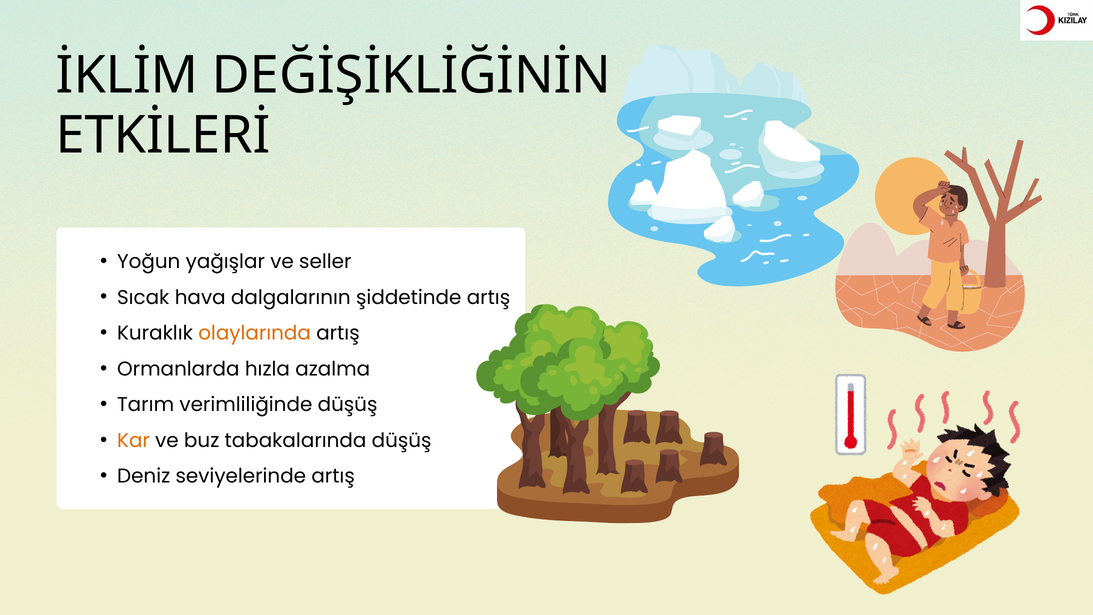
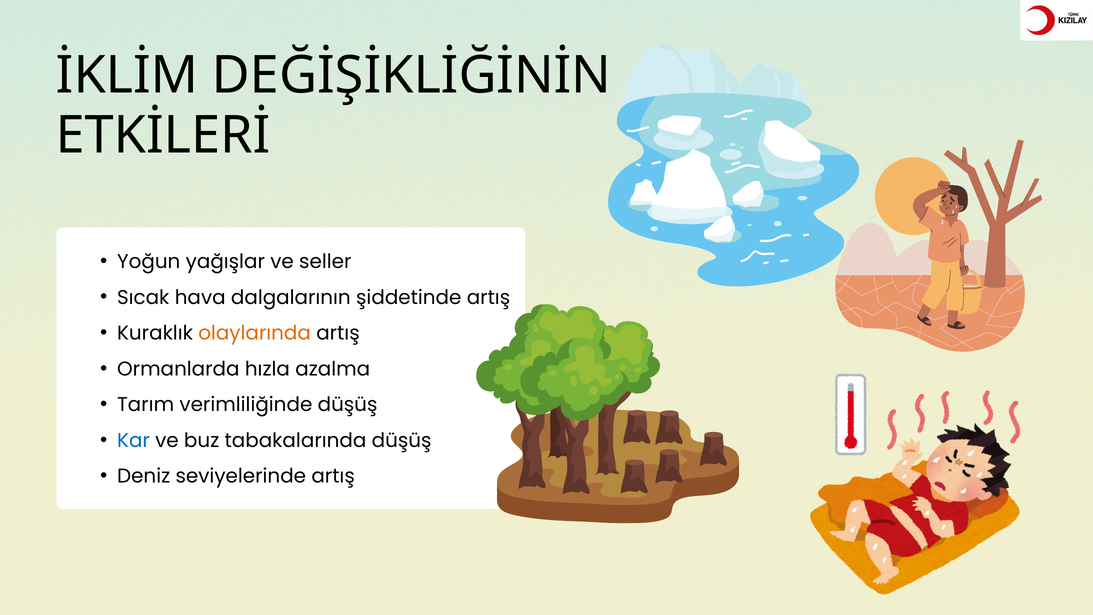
Kar colour: orange -> blue
